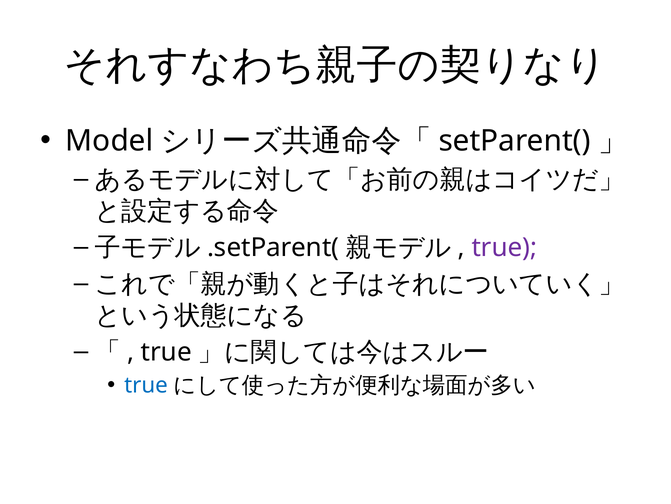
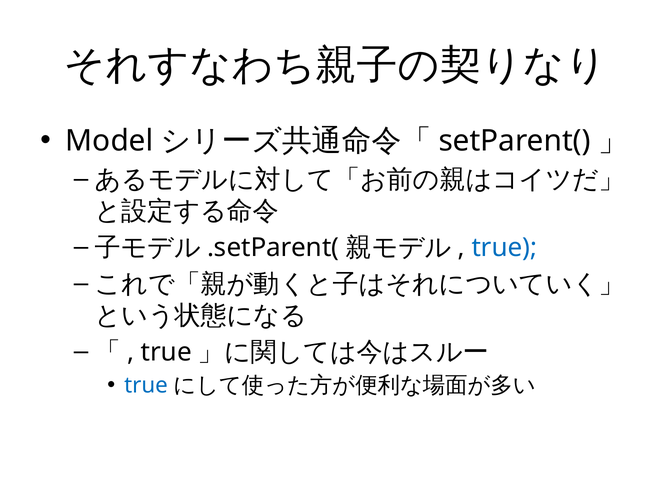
true at (504, 247) colour: purple -> blue
